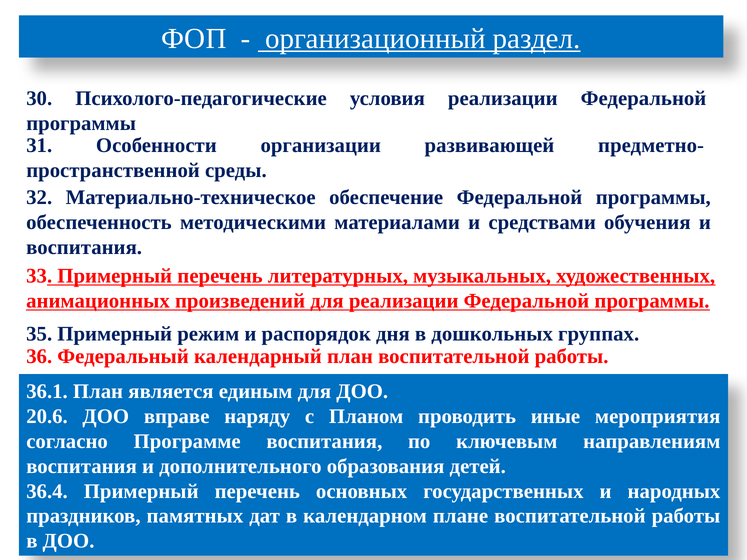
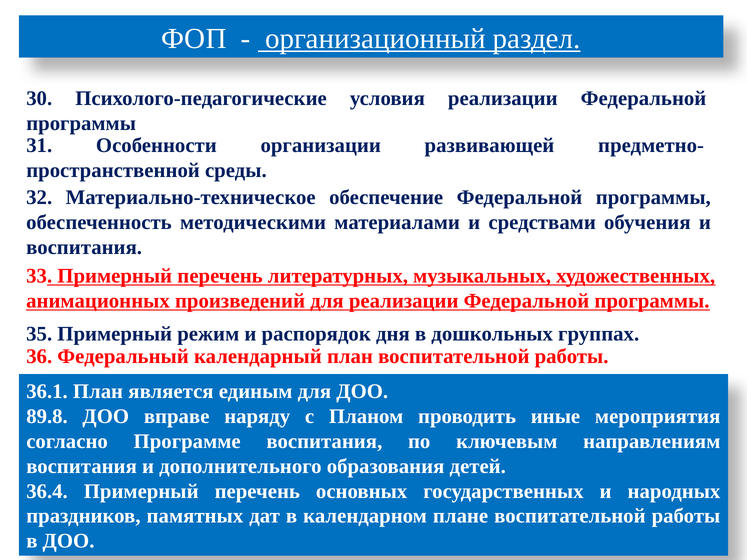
20.6: 20.6 -> 89.8
